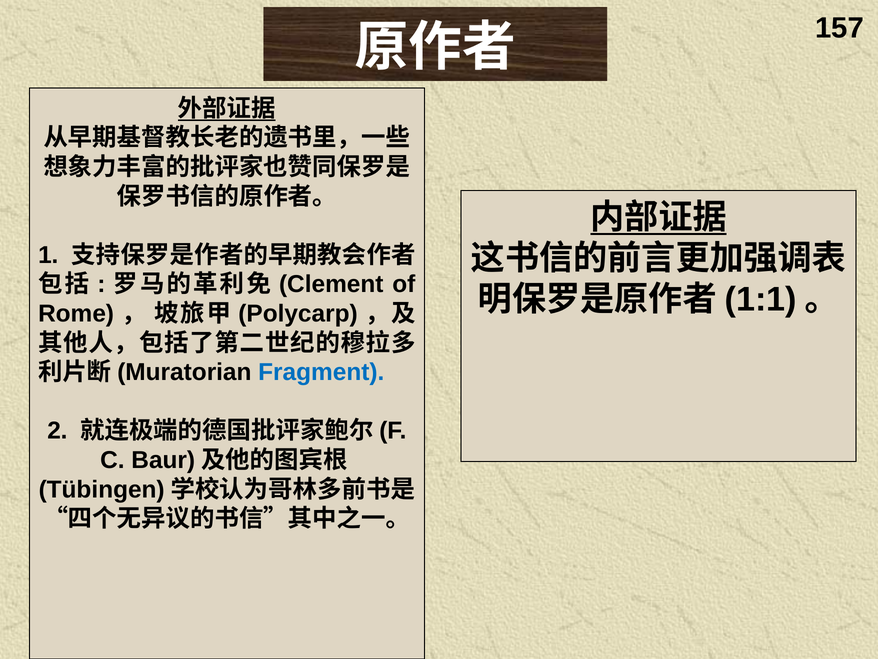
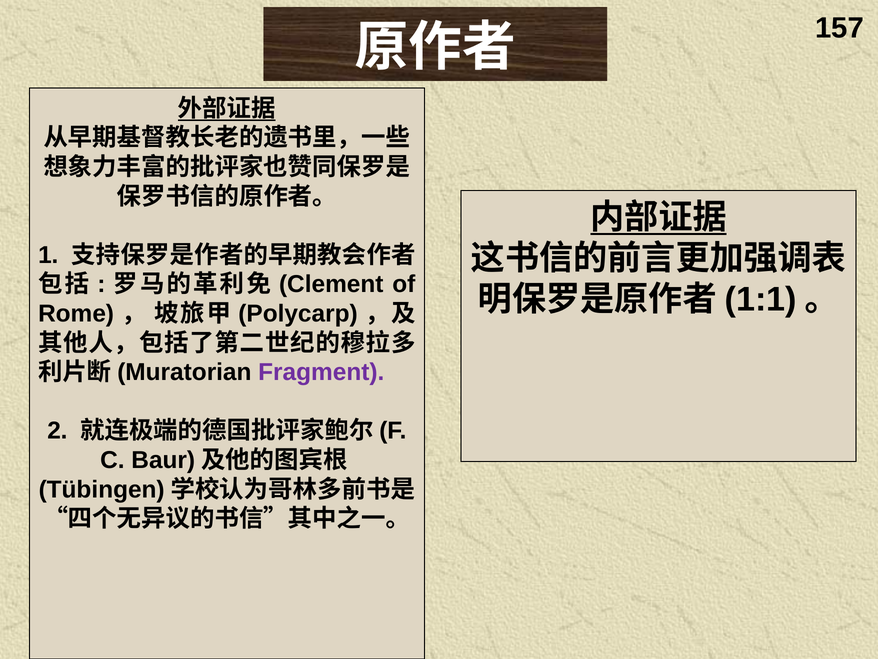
Fragment colour: blue -> purple
